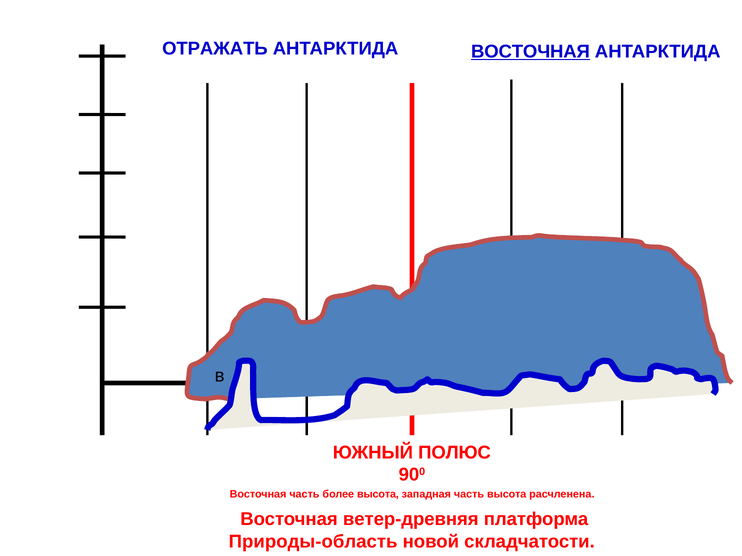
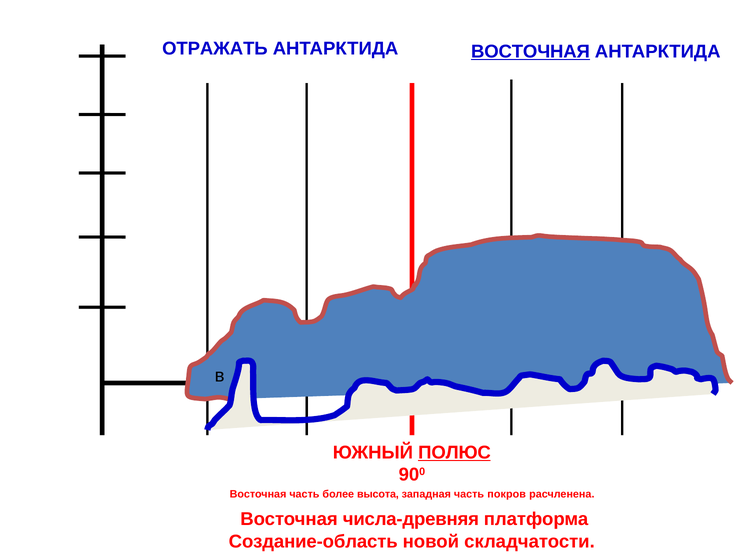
ПОЛЮС underline: none -> present
часть высота: высота -> покров
ветер-древняя: ветер-древняя -> числа-древняя
Природы-область: Природы-область -> Создание-область
